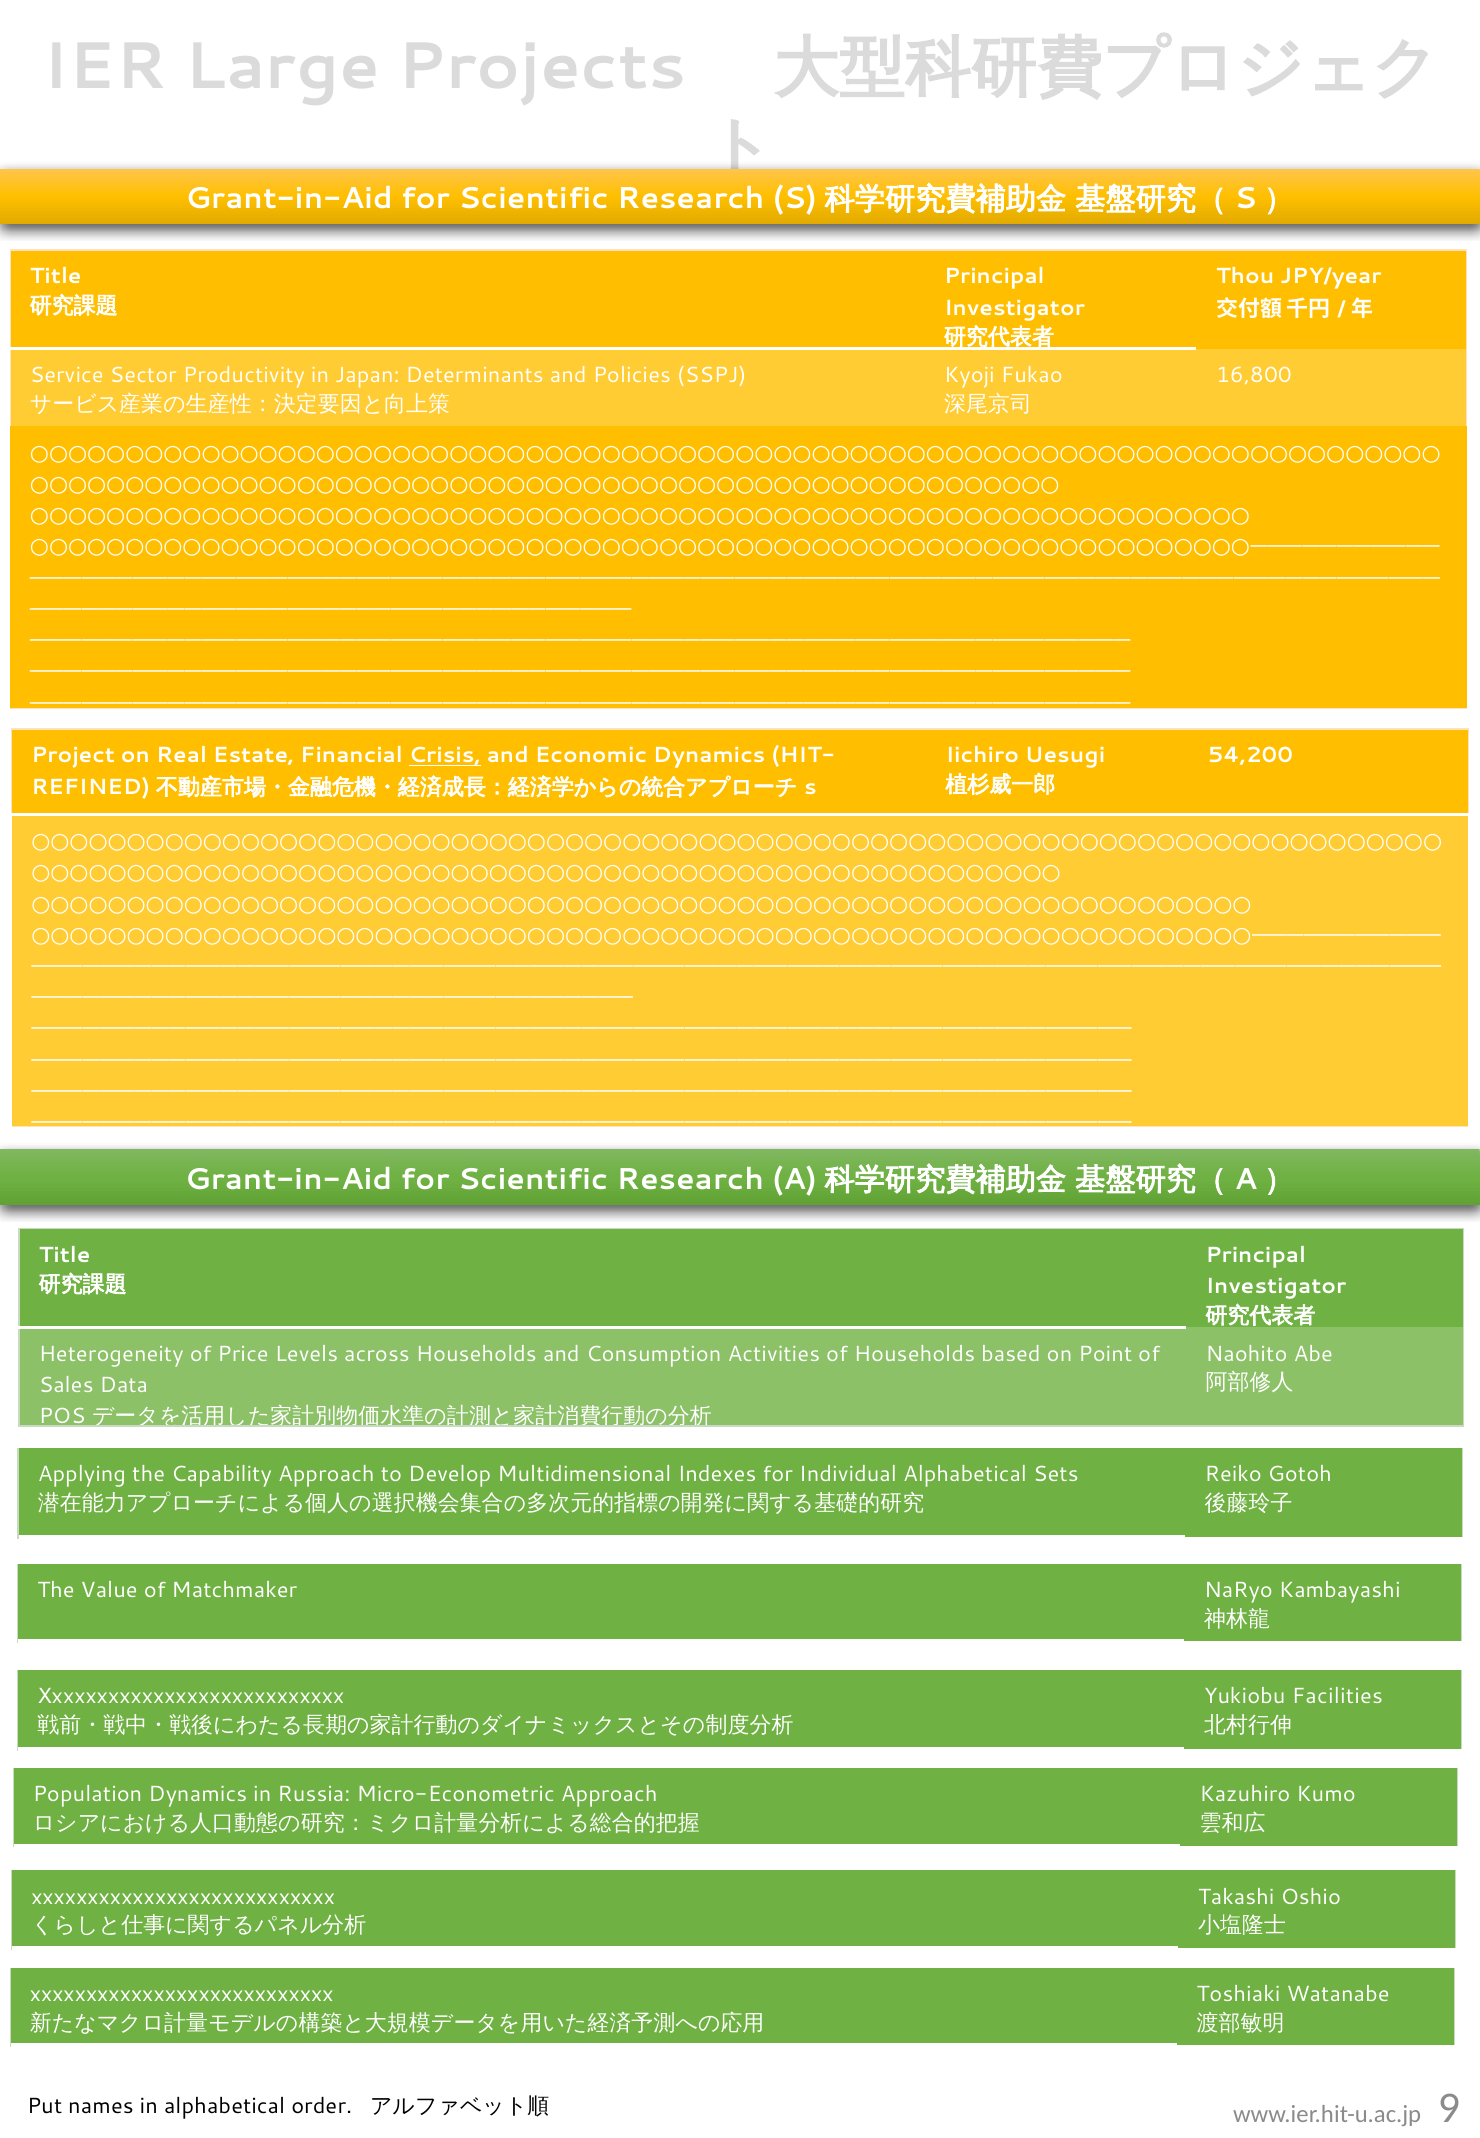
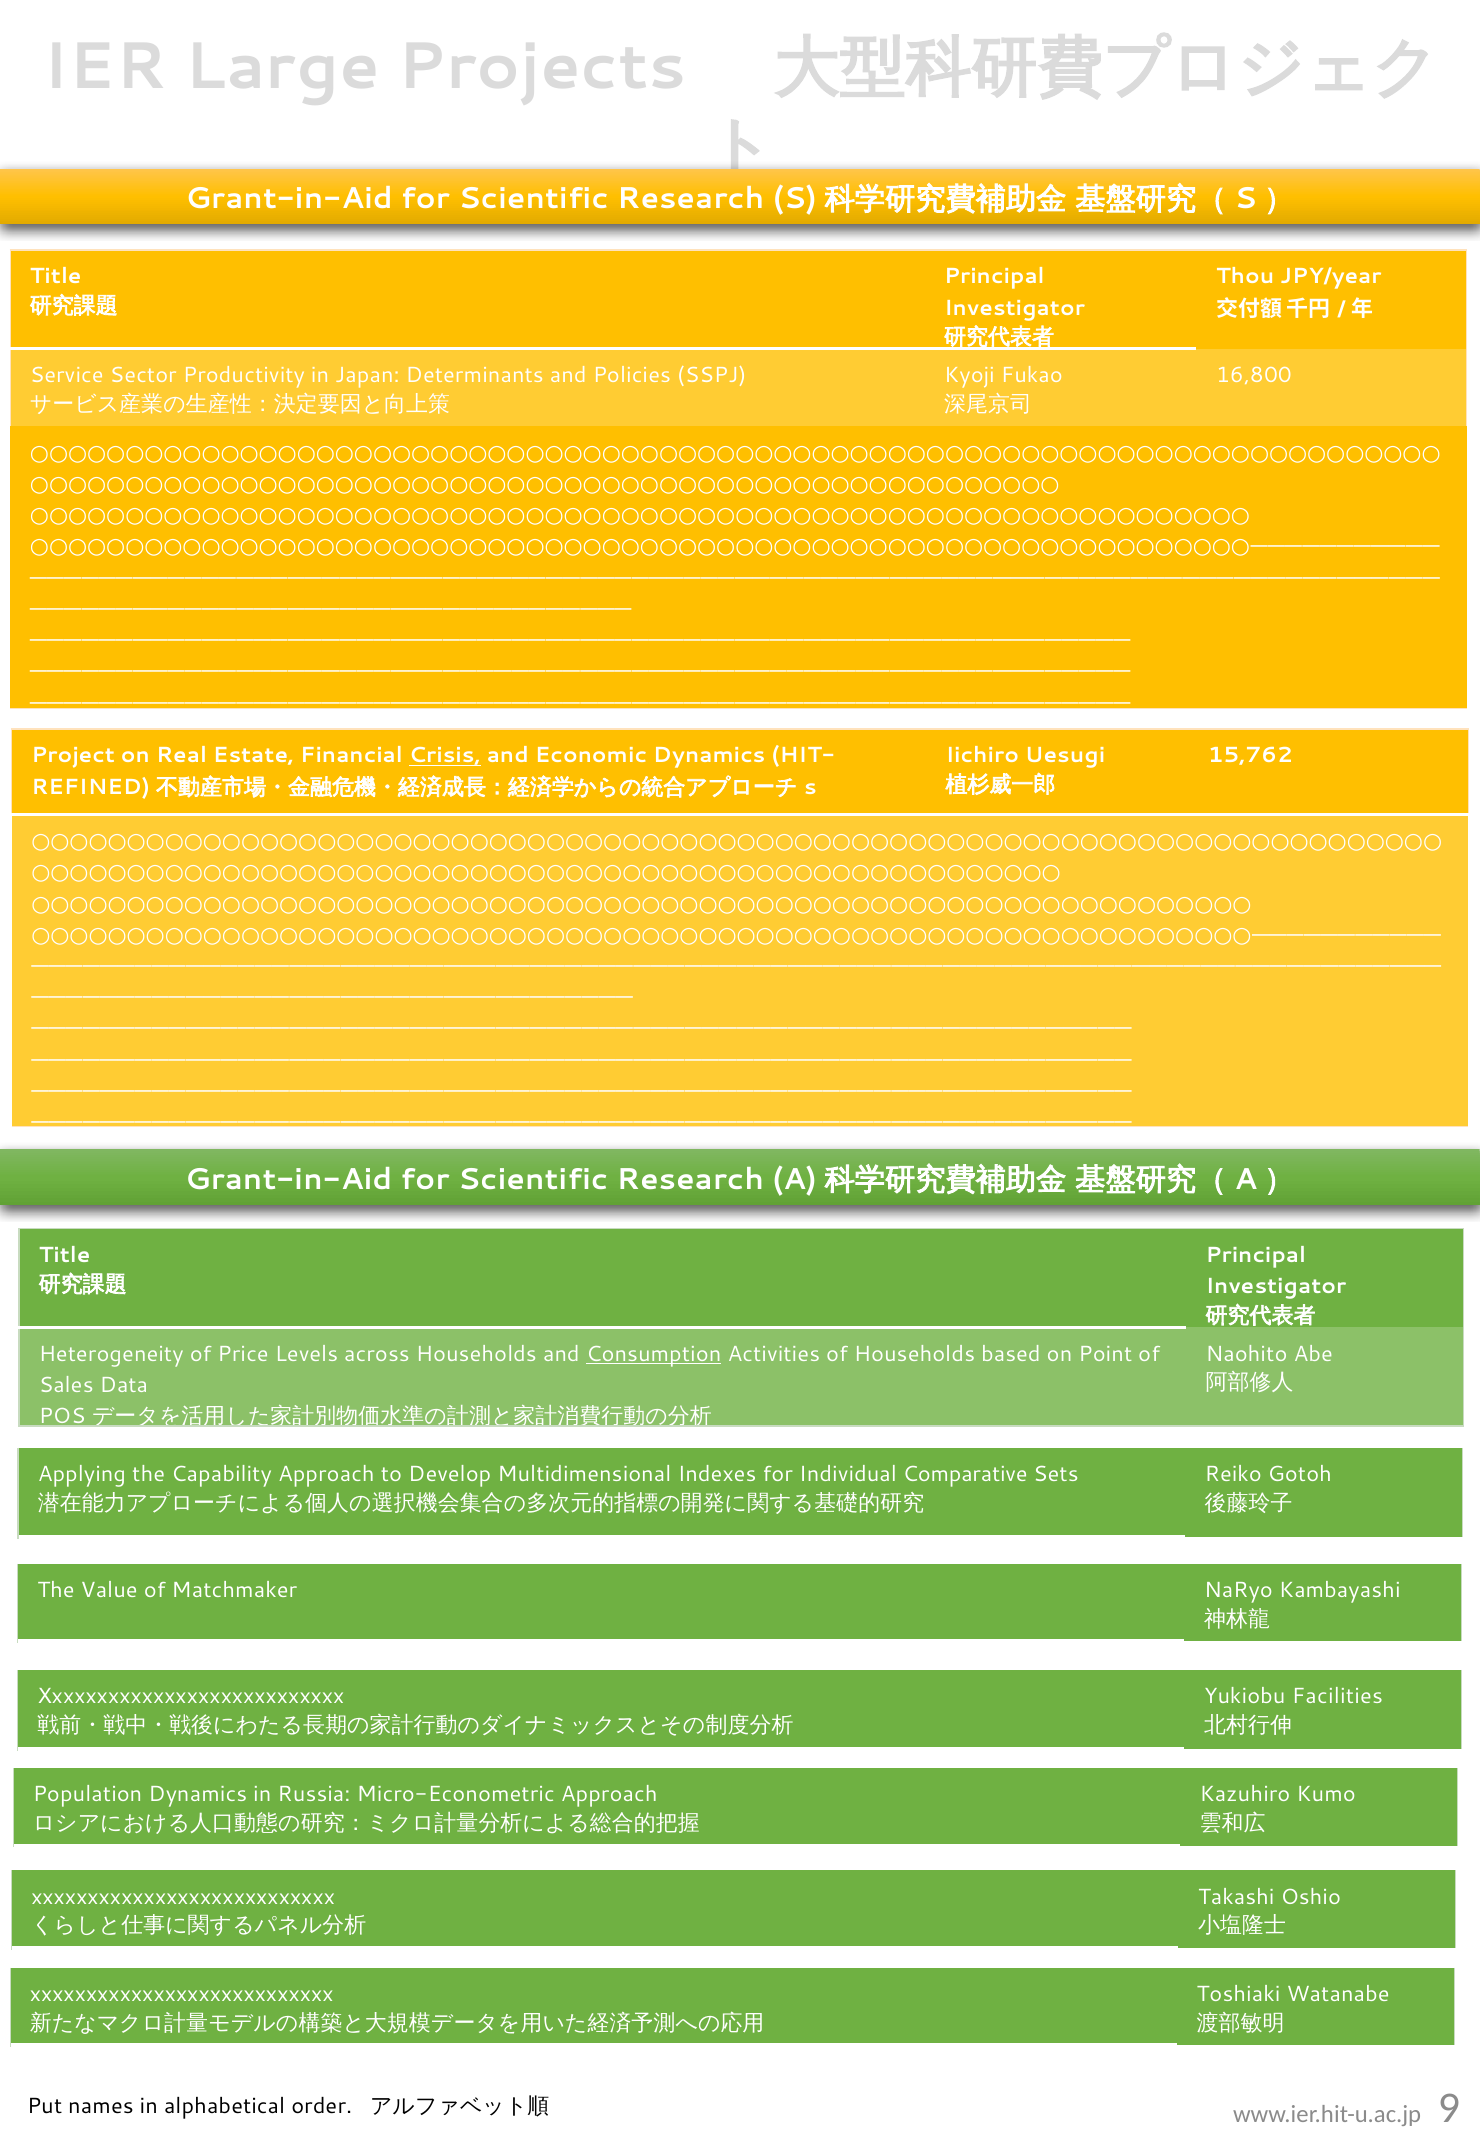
54,200: 54,200 -> 15,762
Consumption underline: none -> present
Individual Alphabetical: Alphabetical -> Comparative
